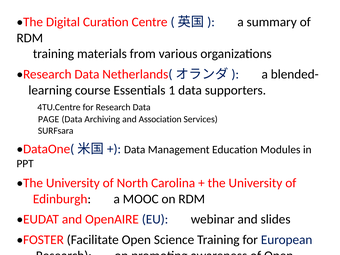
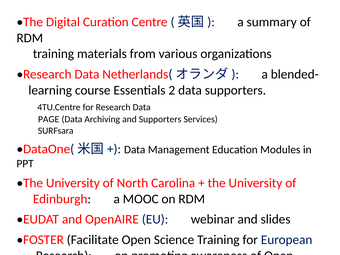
1: 1 -> 2
and Association: Association -> Supporters
